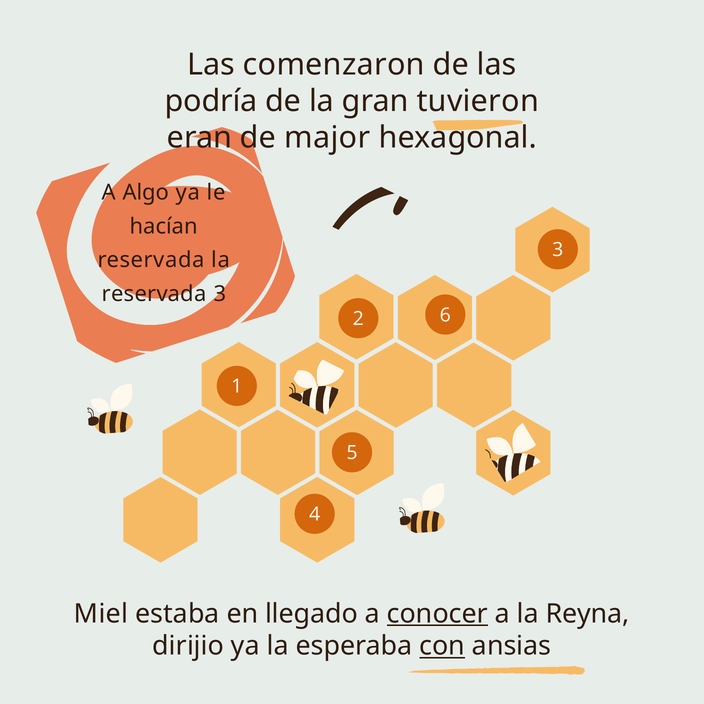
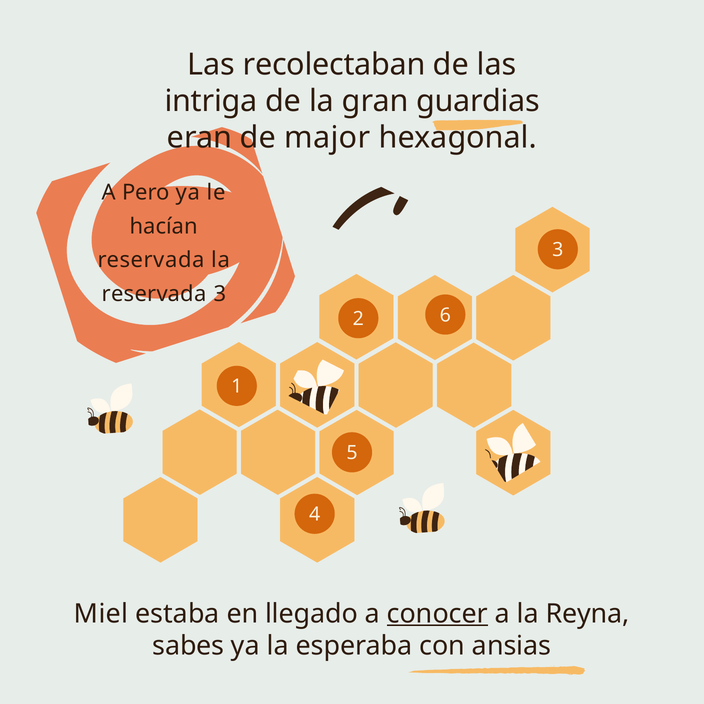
comenzaron: comenzaron -> recolectaban
podría: podría -> intriga
tuvieron: tuvieron -> guardias
Algo: Algo -> Pero
dirijio: dirijio -> sabes
con underline: present -> none
